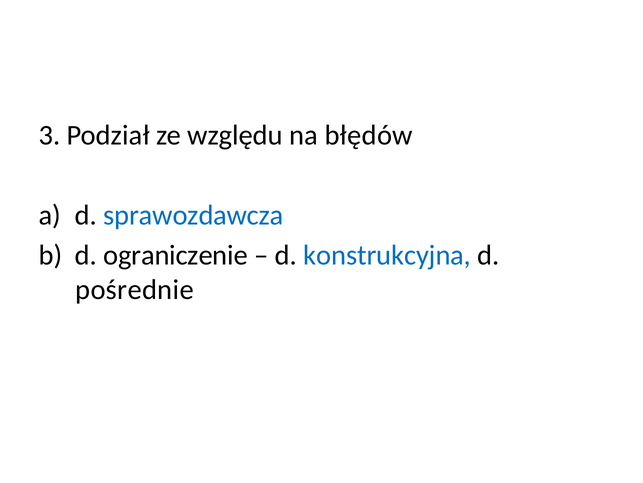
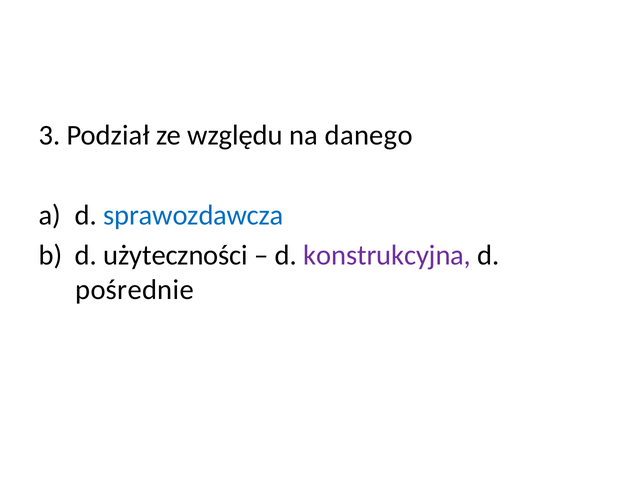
błędów: błędów -> danego
ograniczenie: ograniczenie -> użyteczności
konstrukcyjna colour: blue -> purple
